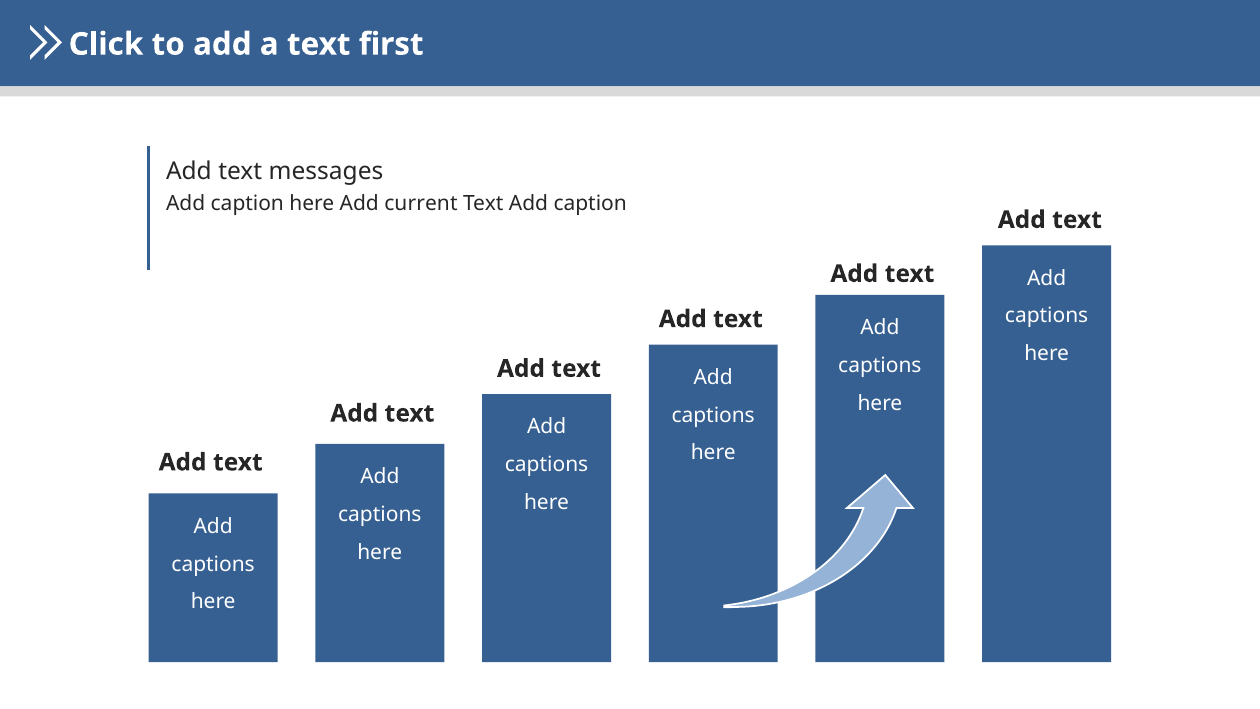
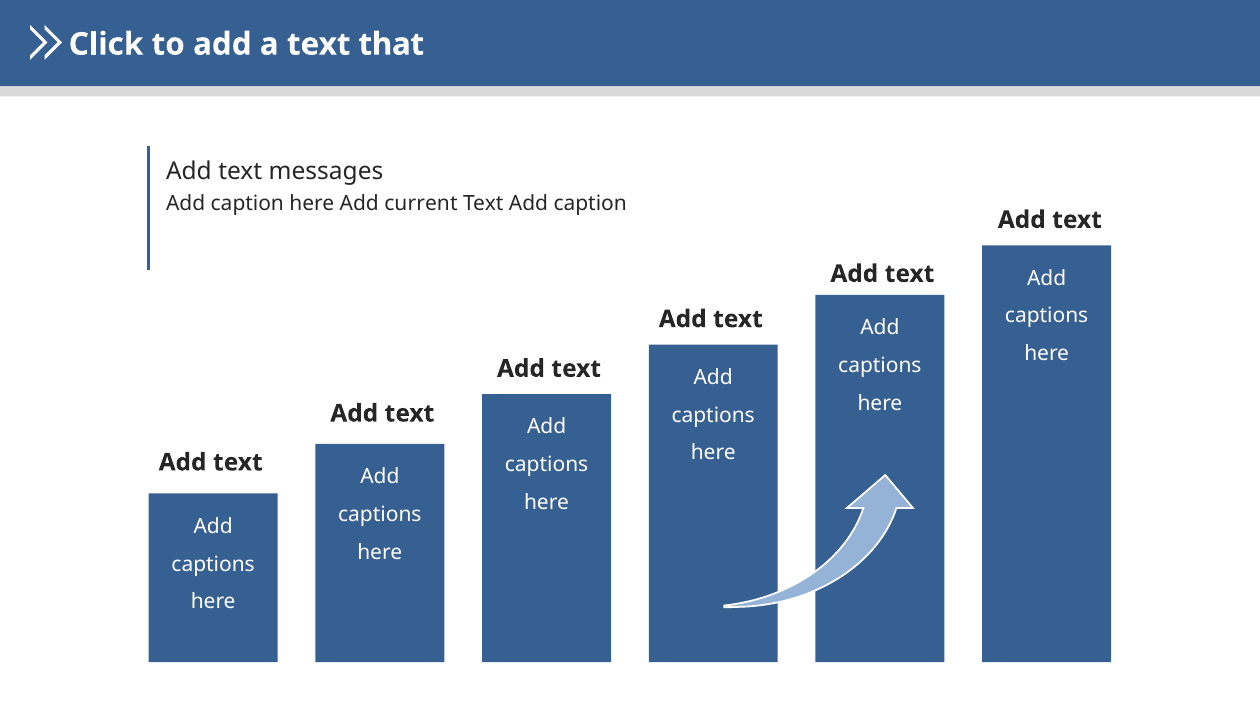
first: first -> that
